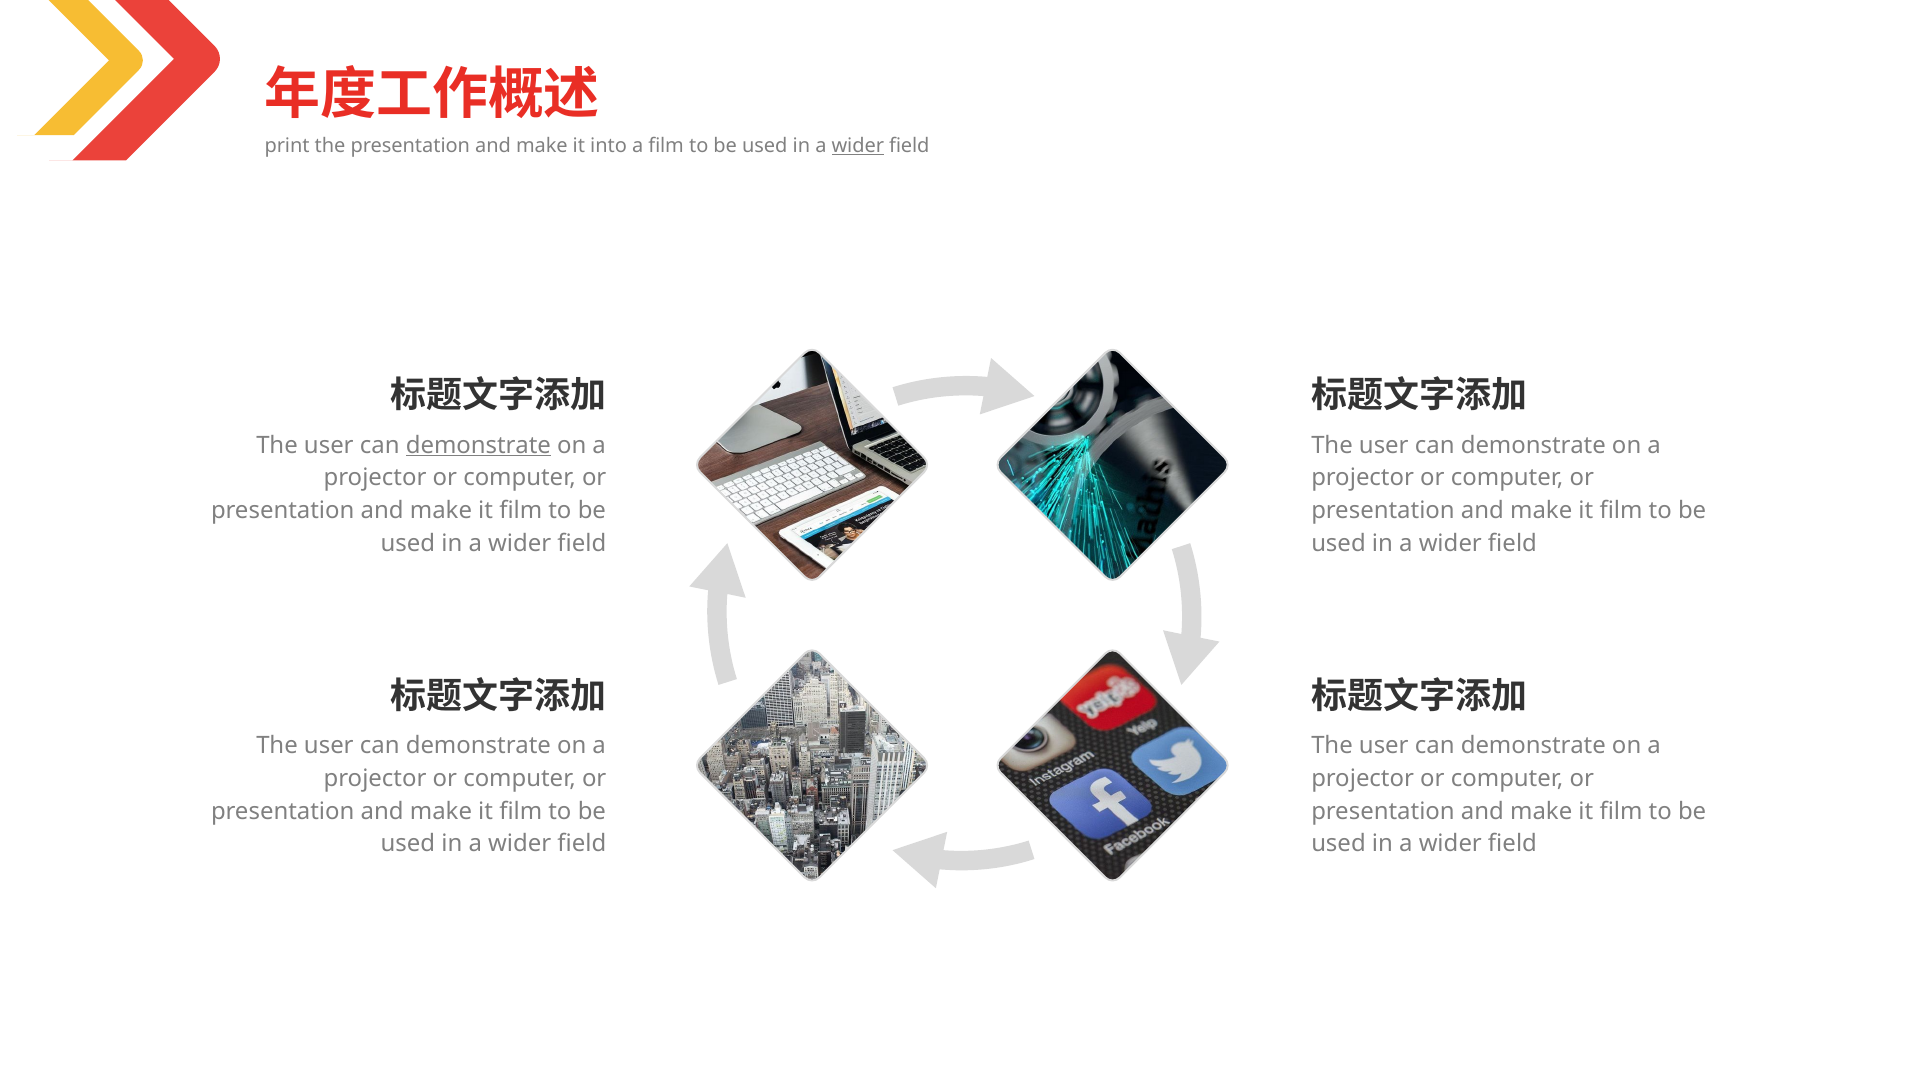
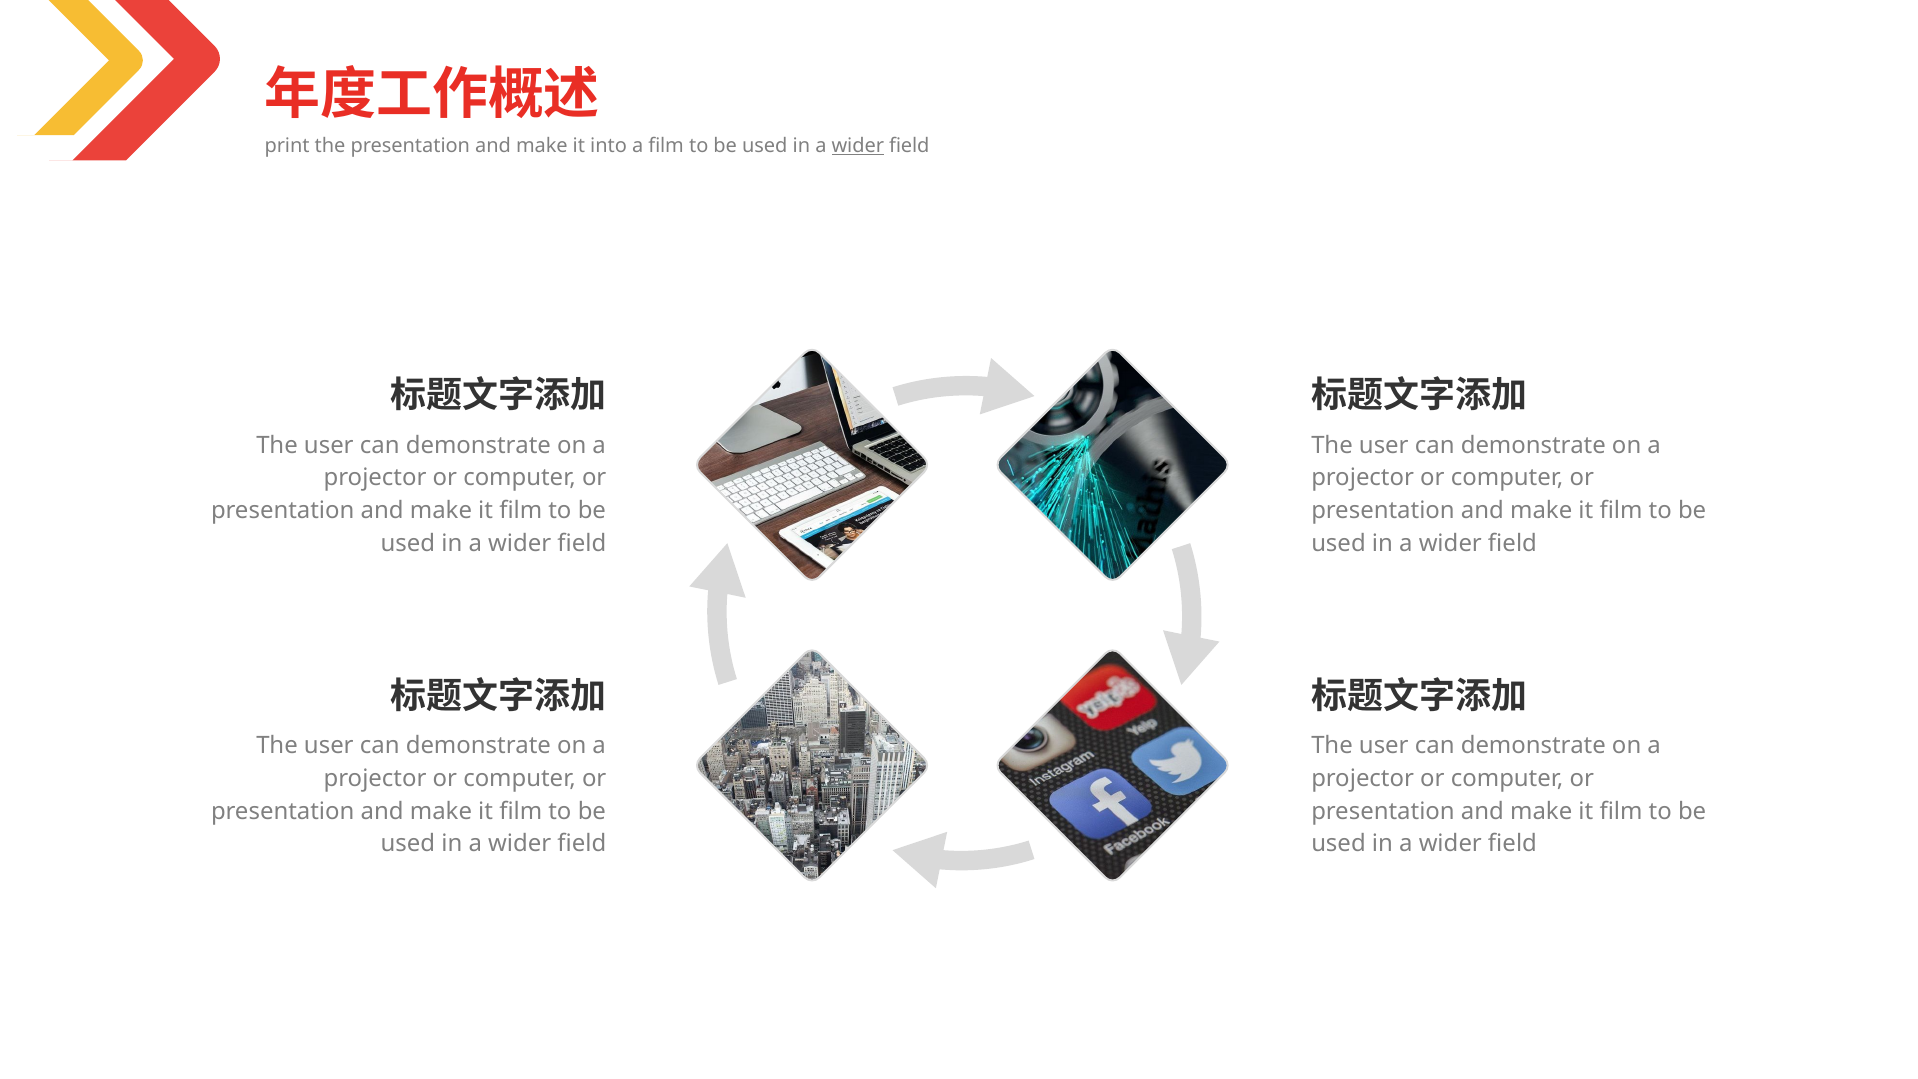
demonstrate at (478, 445) underline: present -> none
